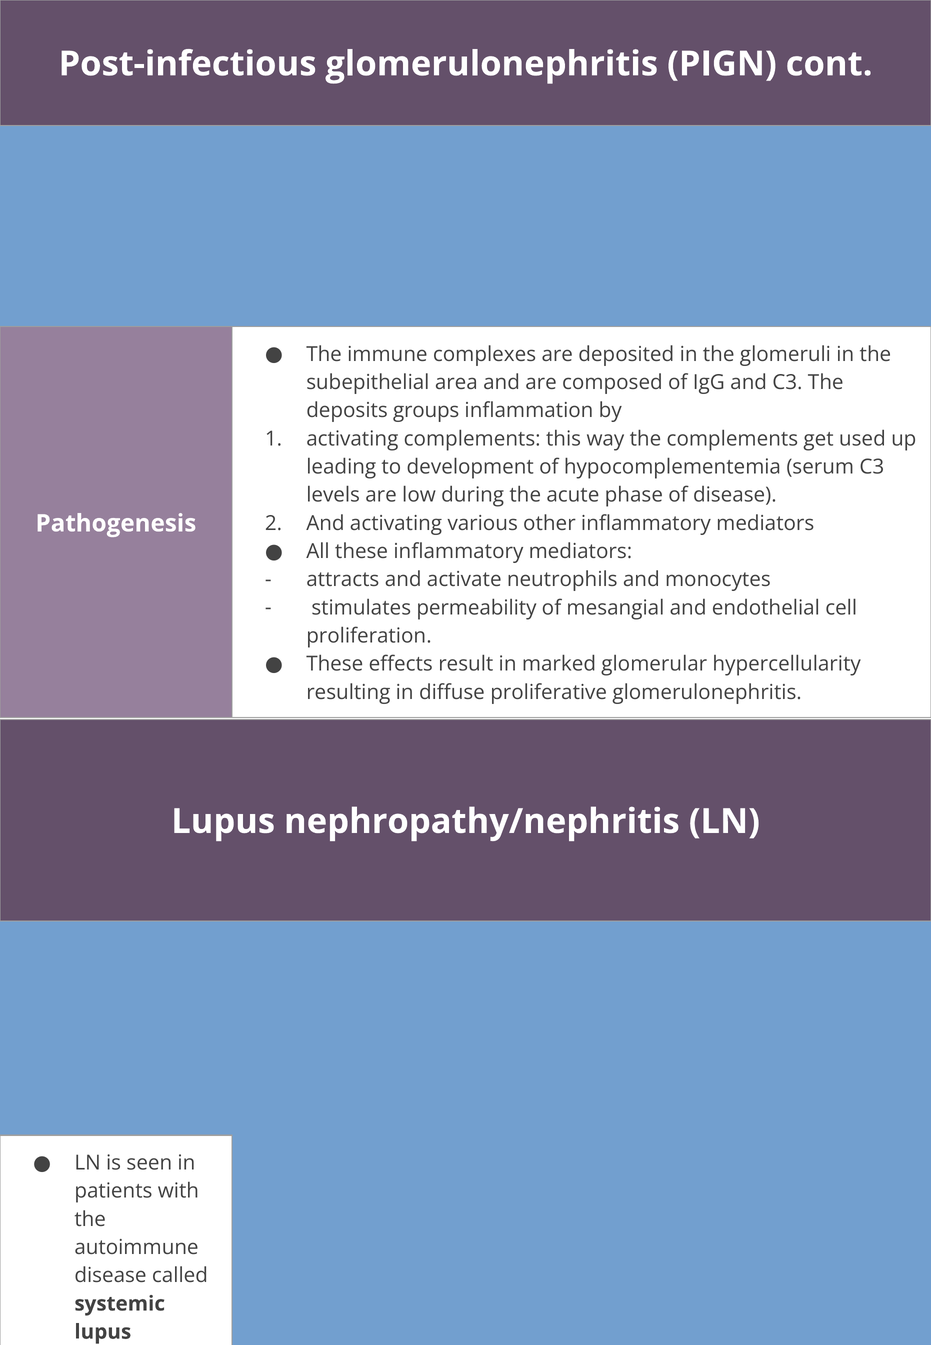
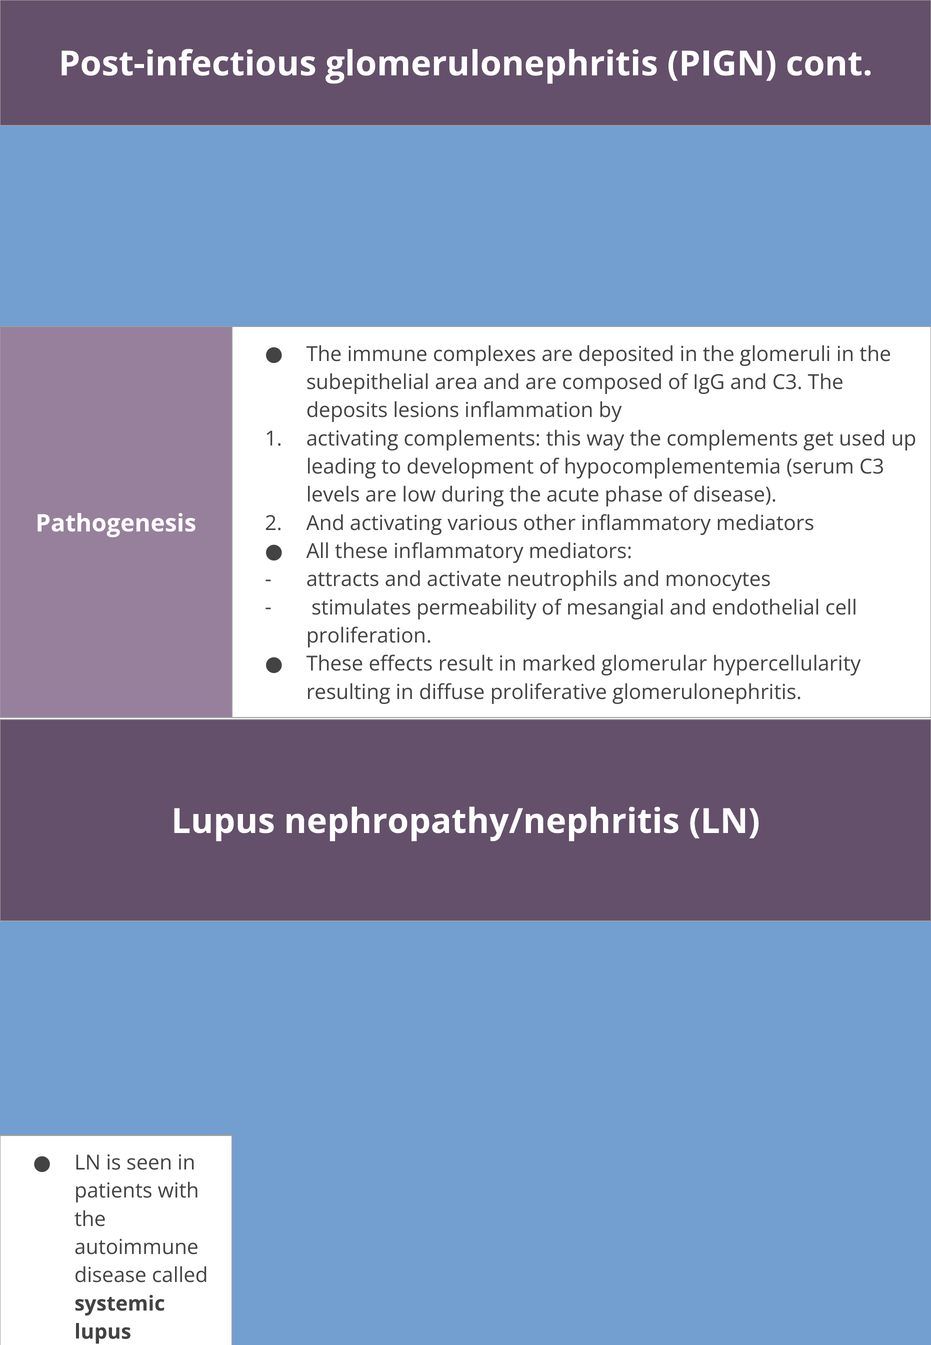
deposits groups: groups -> lesions
